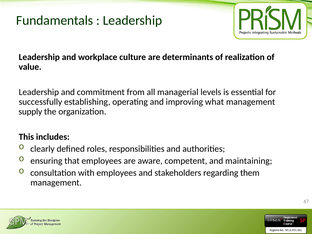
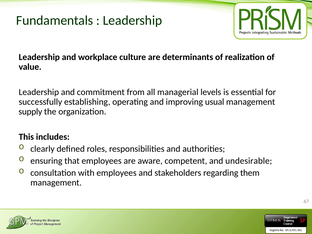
what: what -> usual
maintaining: maintaining -> undesirable
